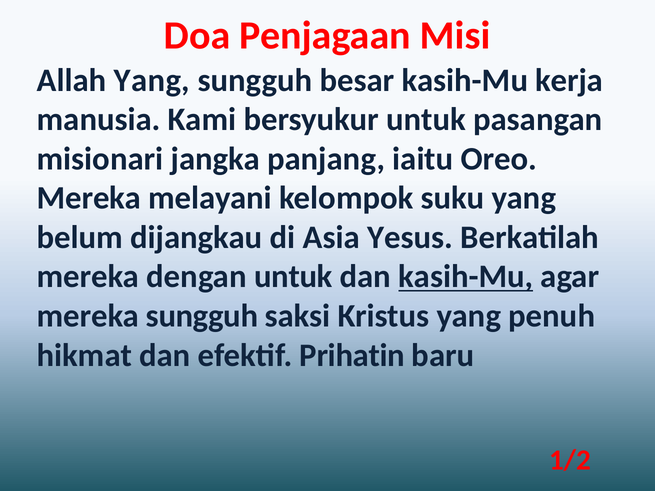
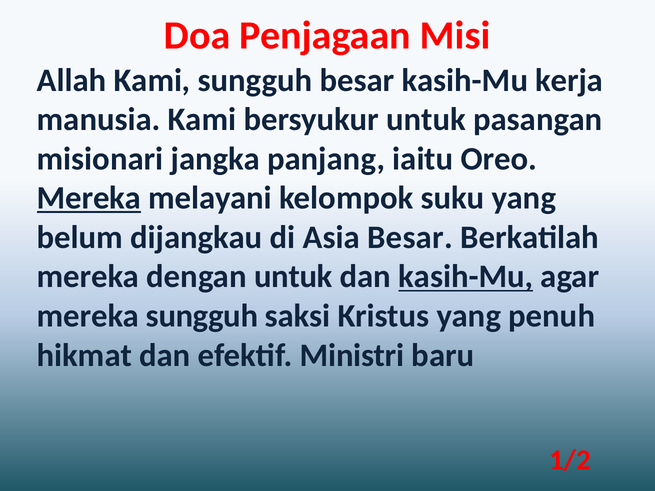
Allah Yang: Yang -> Kami
Mereka at (89, 198) underline: none -> present
Asia Yesus: Yesus -> Besar
Prihatin: Prihatin -> Ministri
